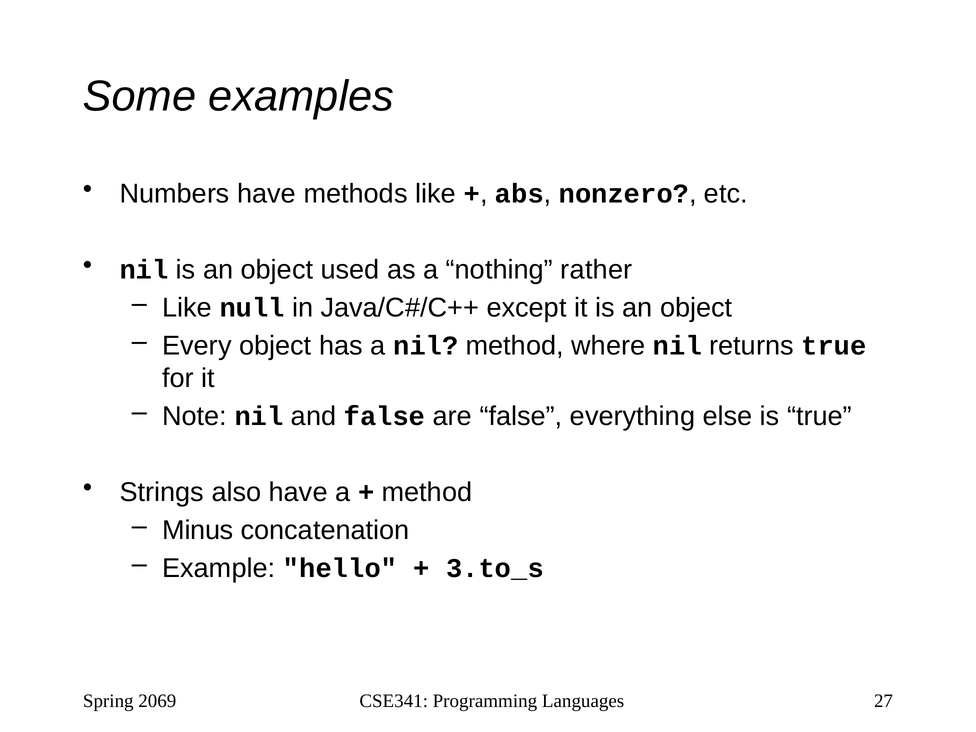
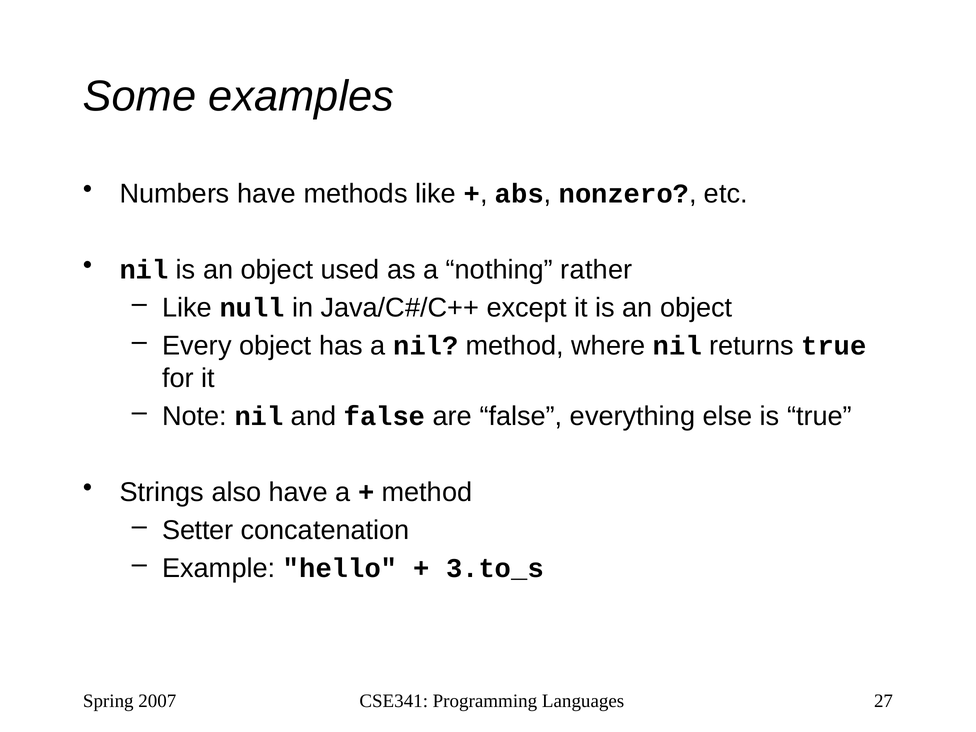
Minus: Minus -> Setter
2069: 2069 -> 2007
